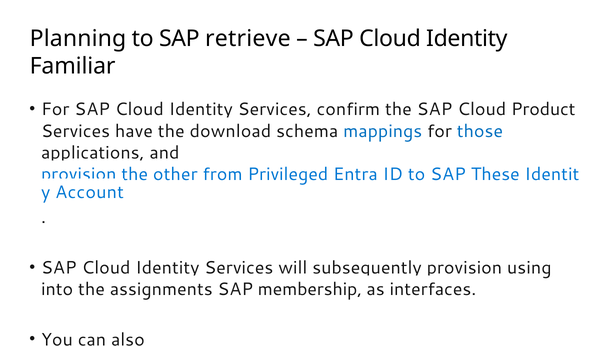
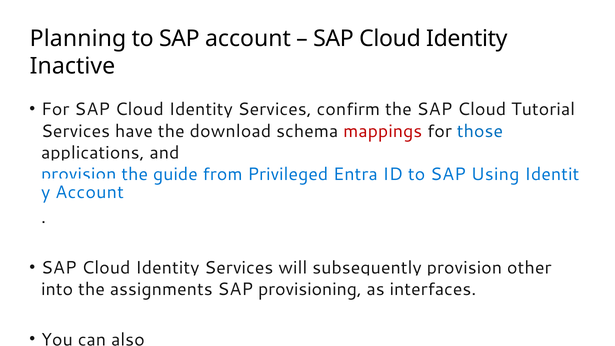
SAP retrieve: retrieve -> account
Familiar: Familiar -> Inactive
Product: Product -> Tutorial
mappings colour: blue -> red
other: other -> guide
These: These -> Using
using: using -> other
membership: membership -> provisioning
